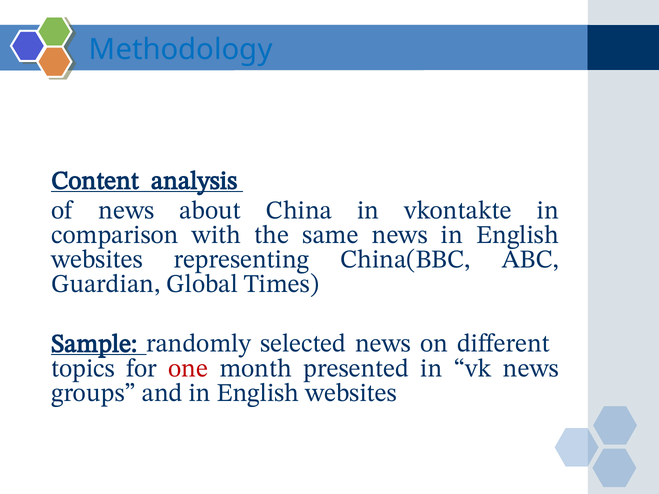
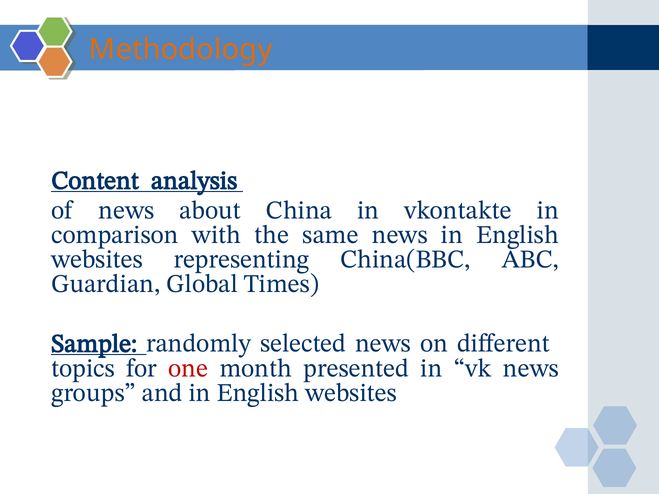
Methodology colour: blue -> orange
